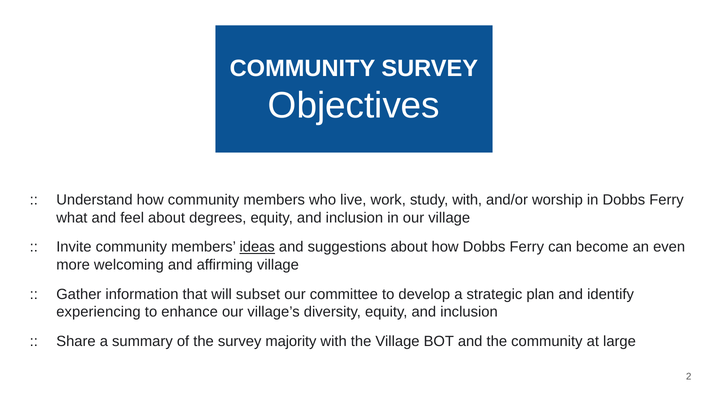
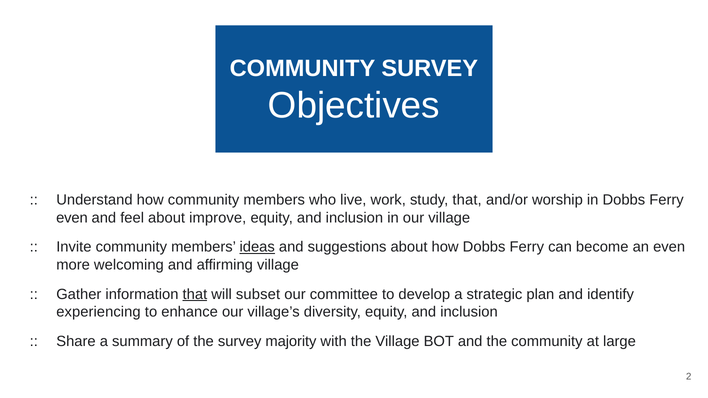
study with: with -> that
what at (72, 218): what -> even
degrees: degrees -> improve
that at (195, 294) underline: none -> present
